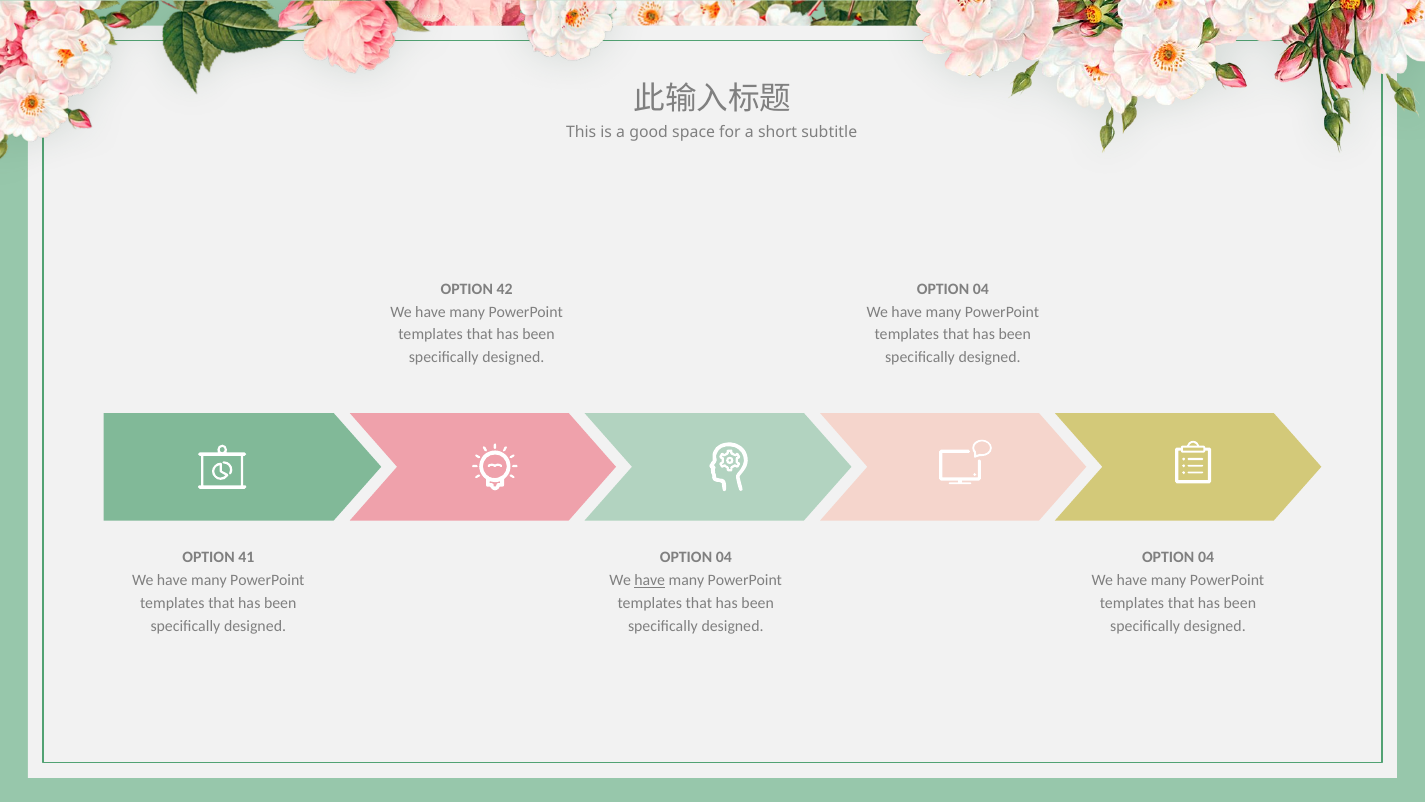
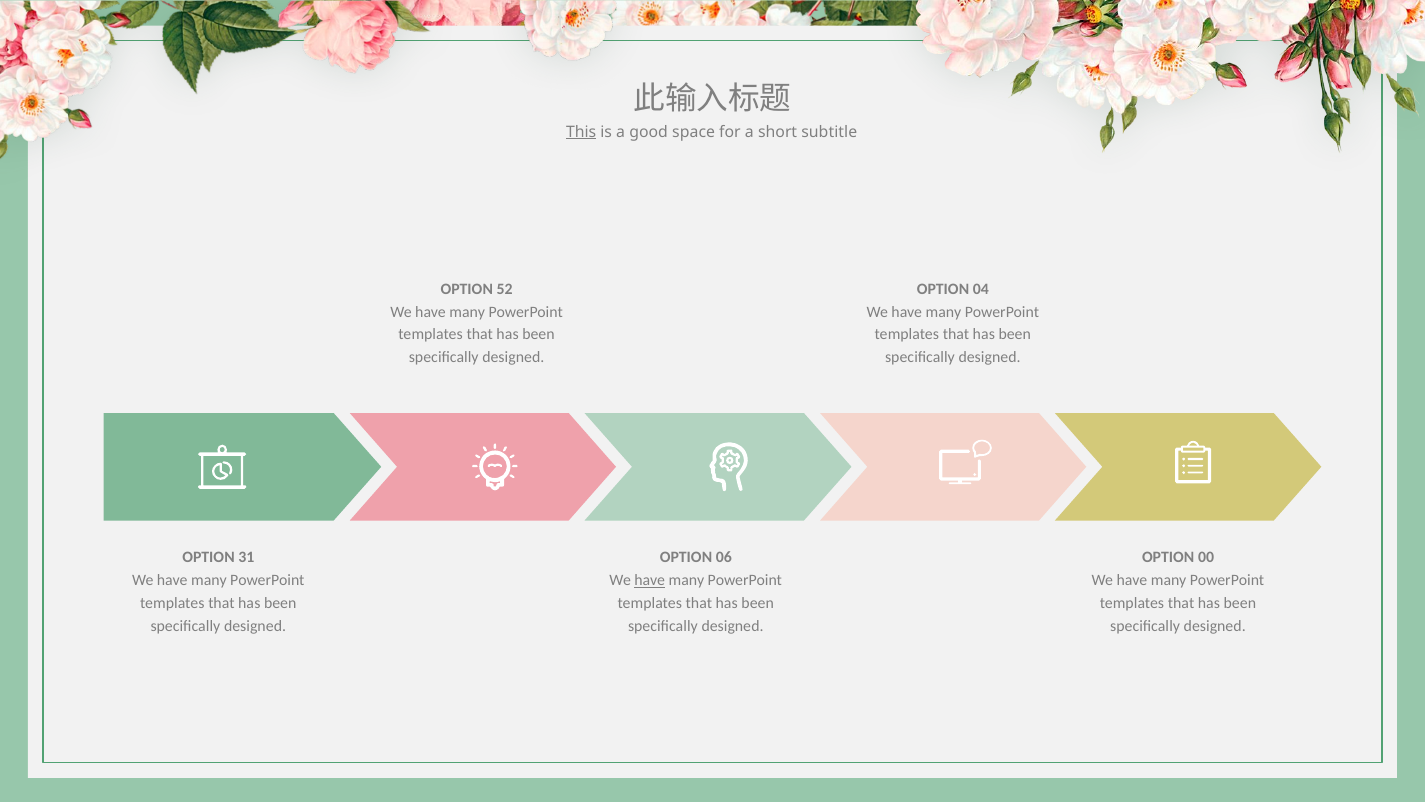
This underline: none -> present
42: 42 -> 52
41: 41 -> 31
04 at (724, 557): 04 -> 06
04 at (1206, 557): 04 -> 00
